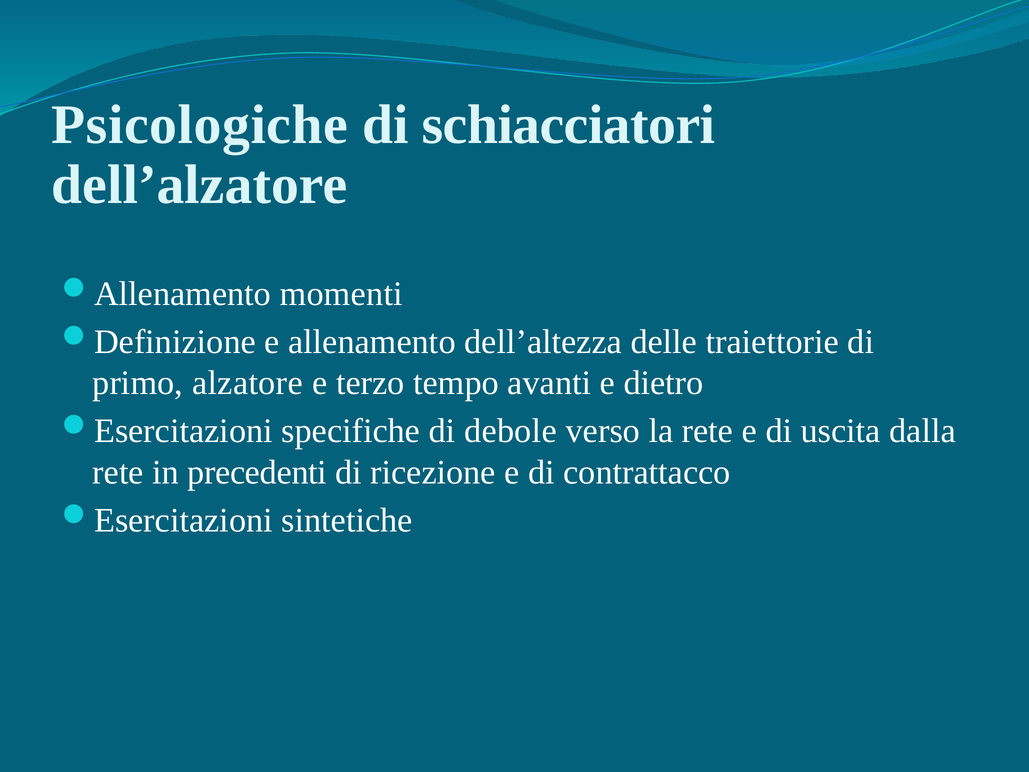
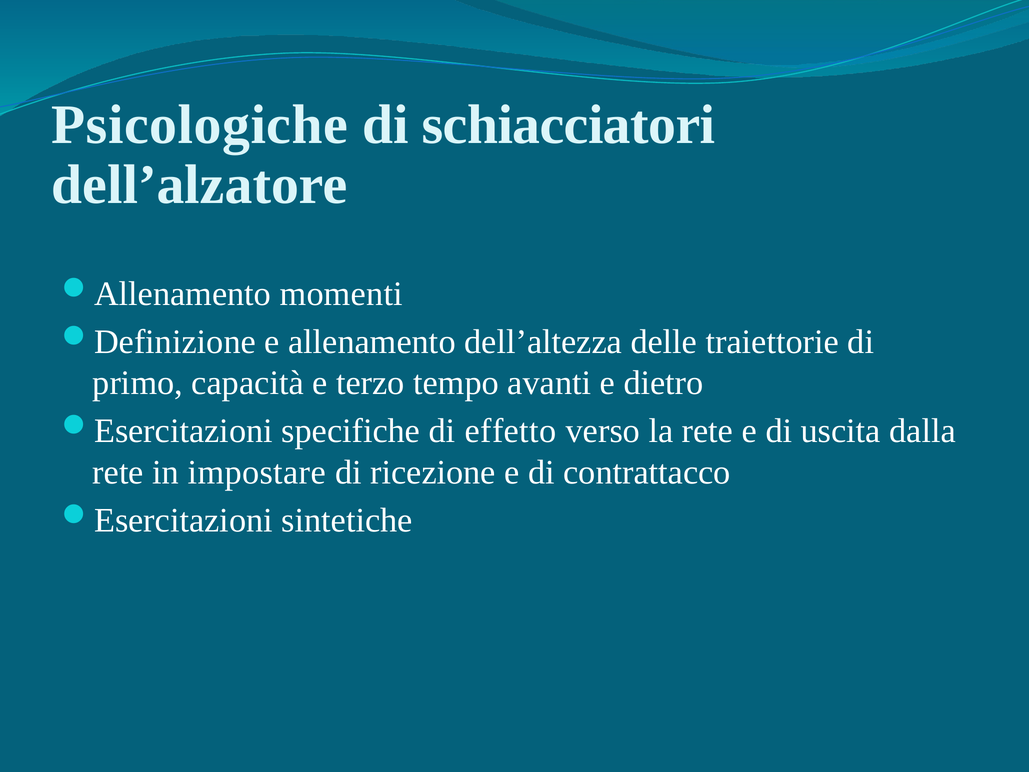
alzatore: alzatore -> capacità
debole: debole -> effetto
precedenti: precedenti -> impostare
